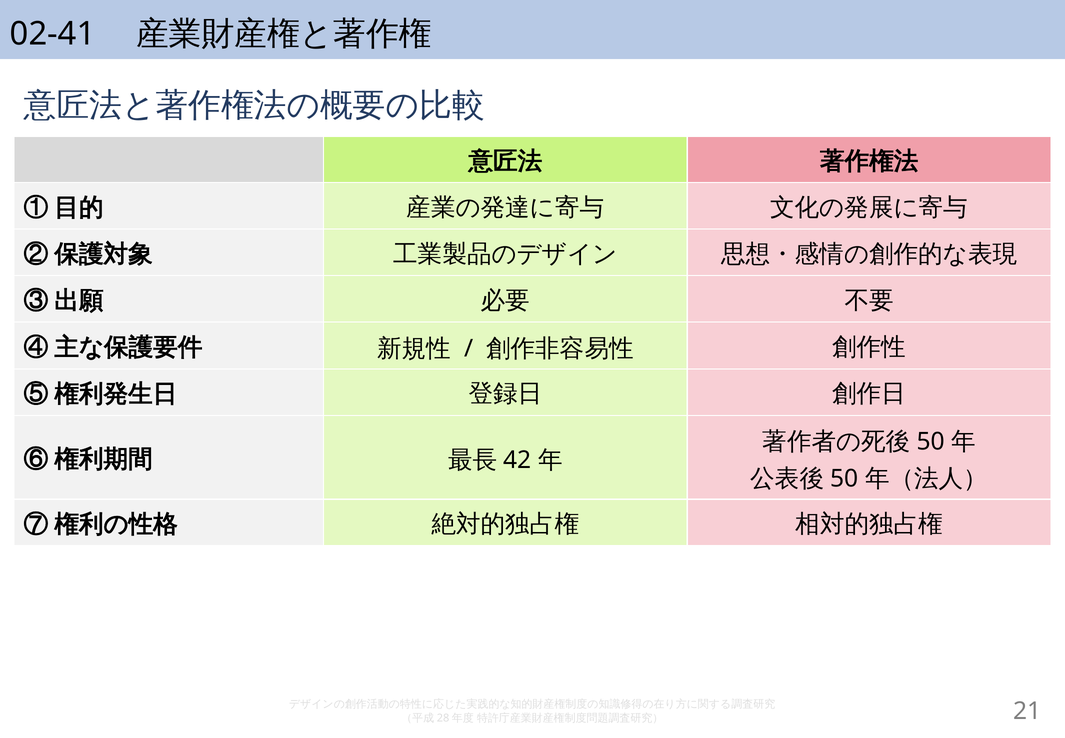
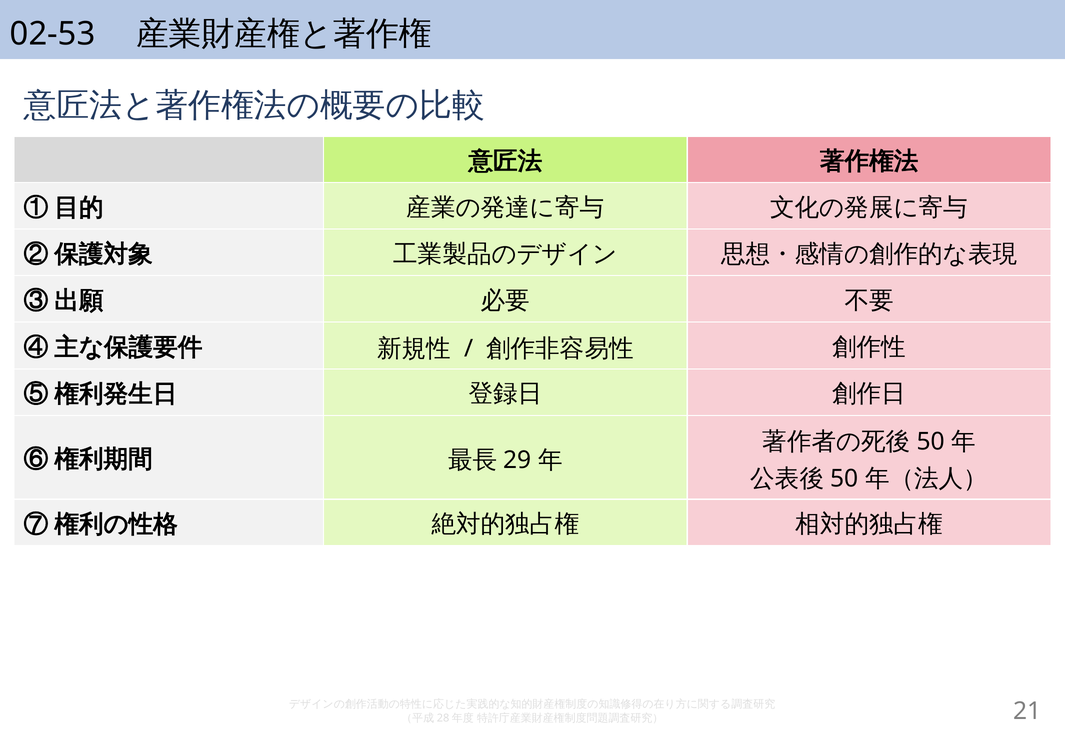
02-41: 02-41 -> 02-53
42: 42 -> 29
